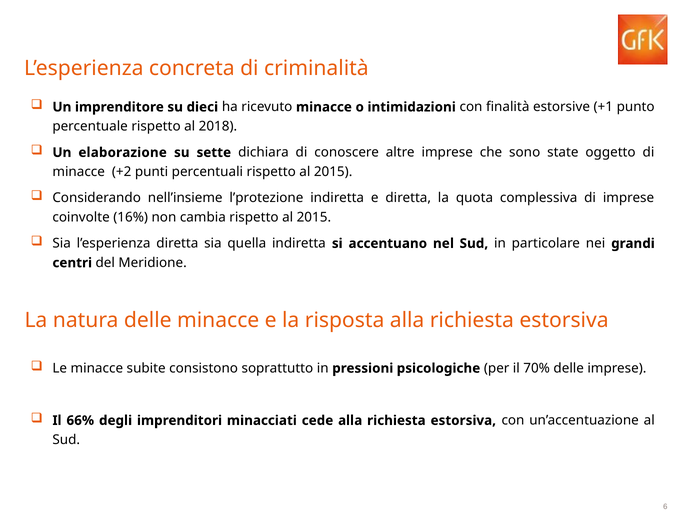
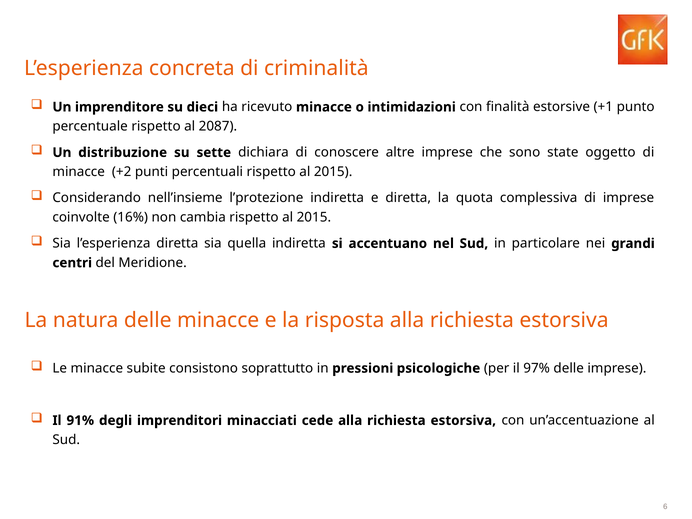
2018: 2018 -> 2087
elaborazione: elaborazione -> distribuzione
70%: 70% -> 97%
66%: 66% -> 91%
